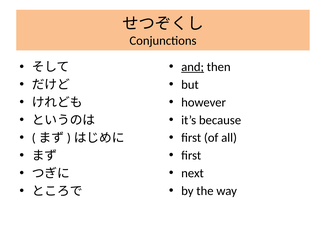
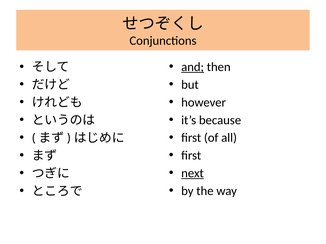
next underline: none -> present
